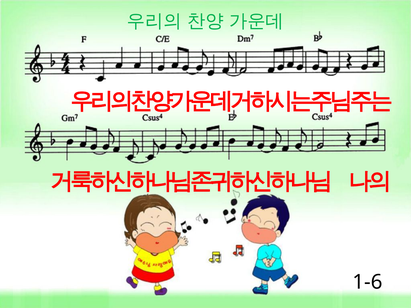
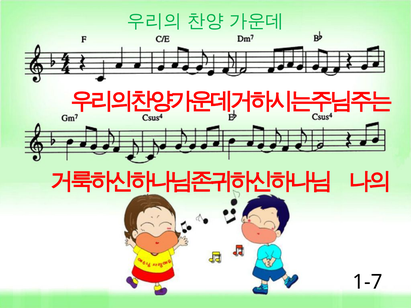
1-6: 1-6 -> 1-7
